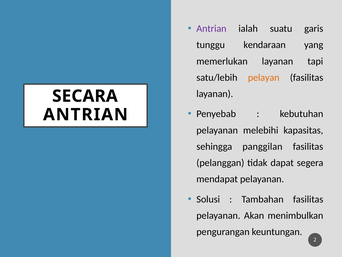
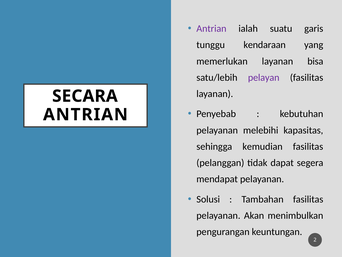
tapi: tapi -> bisa
pelayan colour: orange -> purple
panggilan: panggilan -> kemudian
